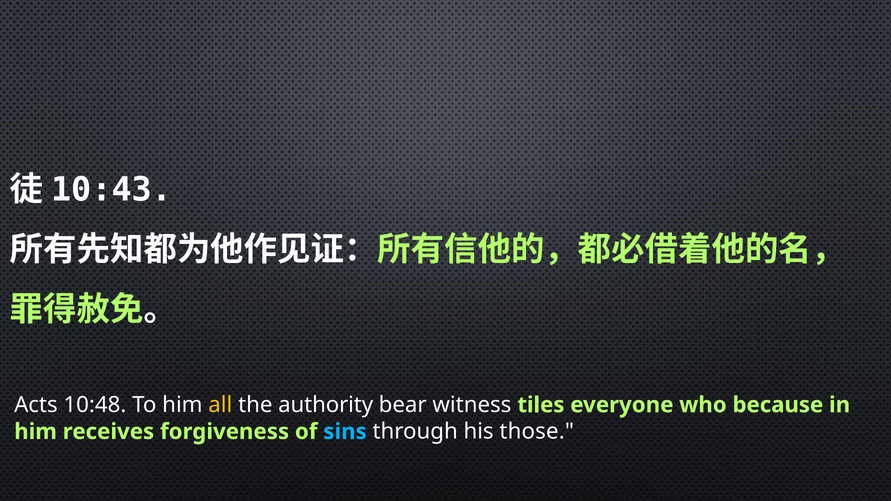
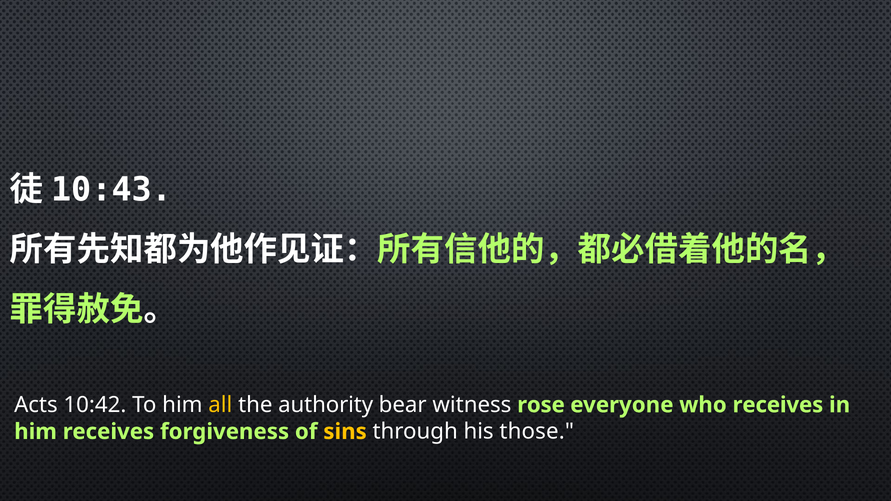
10:48: 10:48 -> 10:42
tiles: tiles -> rose
who because: because -> receives
sins colour: light blue -> yellow
